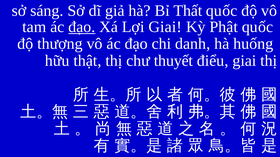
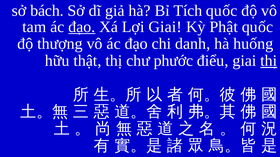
sáng: sáng -> bách
Thất: Thất -> Tích
thuyết: thuyết -> phước
thị at (269, 61) underline: none -> present
